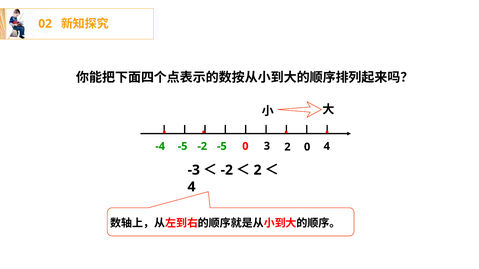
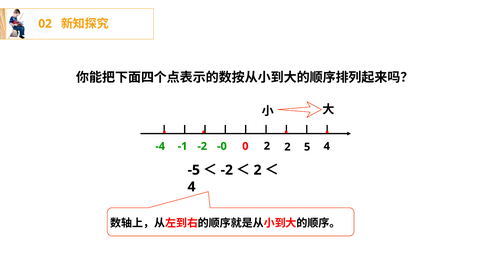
-5 at (183, 146): -5 -> -1
-5 at (222, 146): -5 -> -0
0 3: 3 -> 2
2 0: 0 -> 5
-3: -3 -> -5
